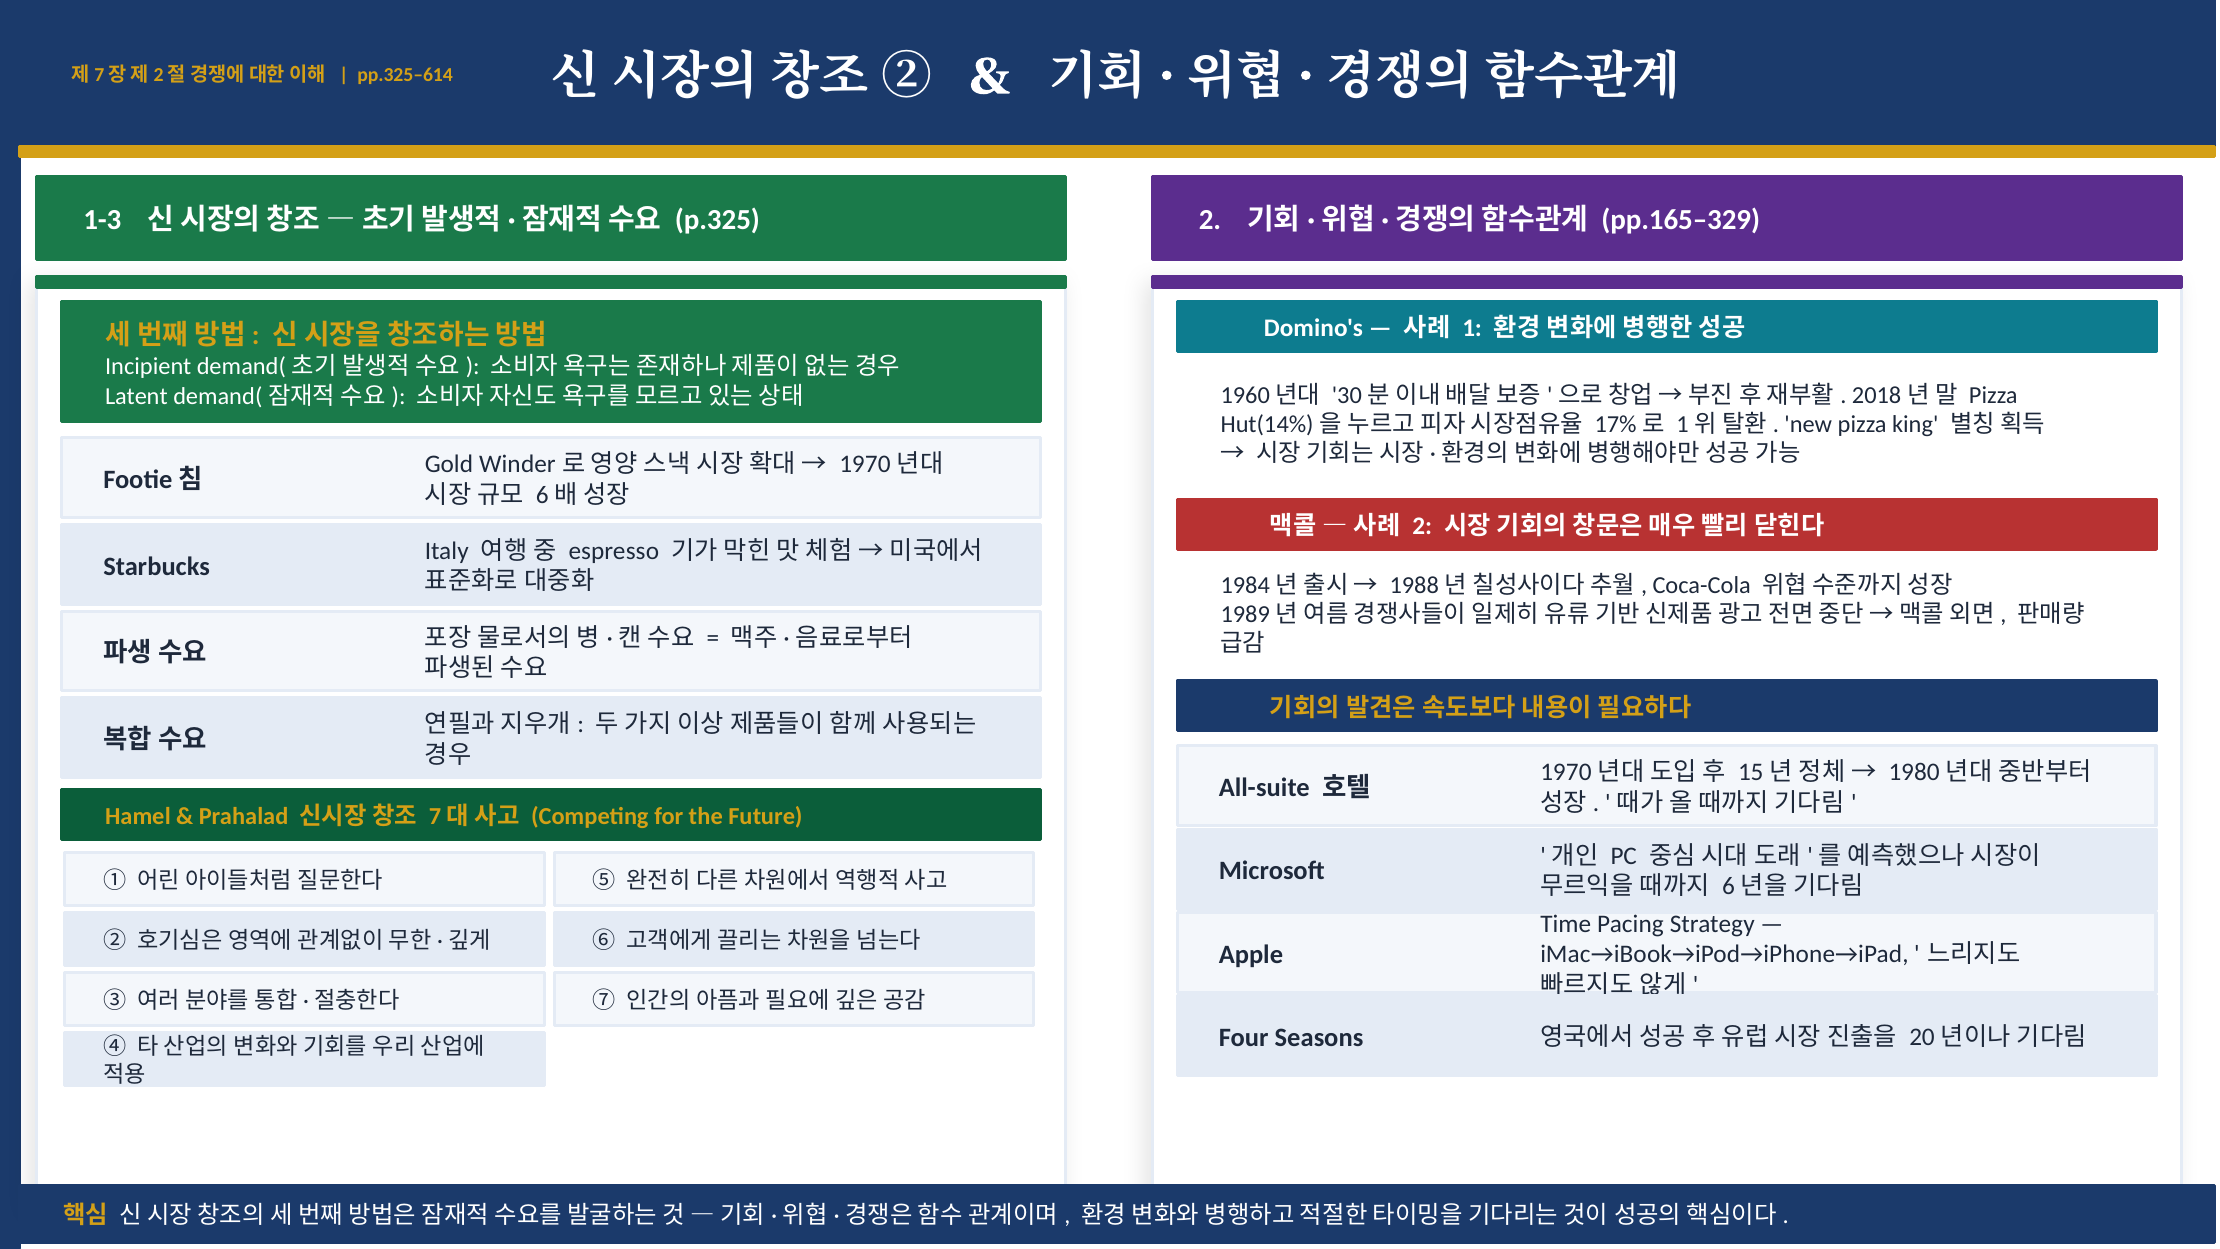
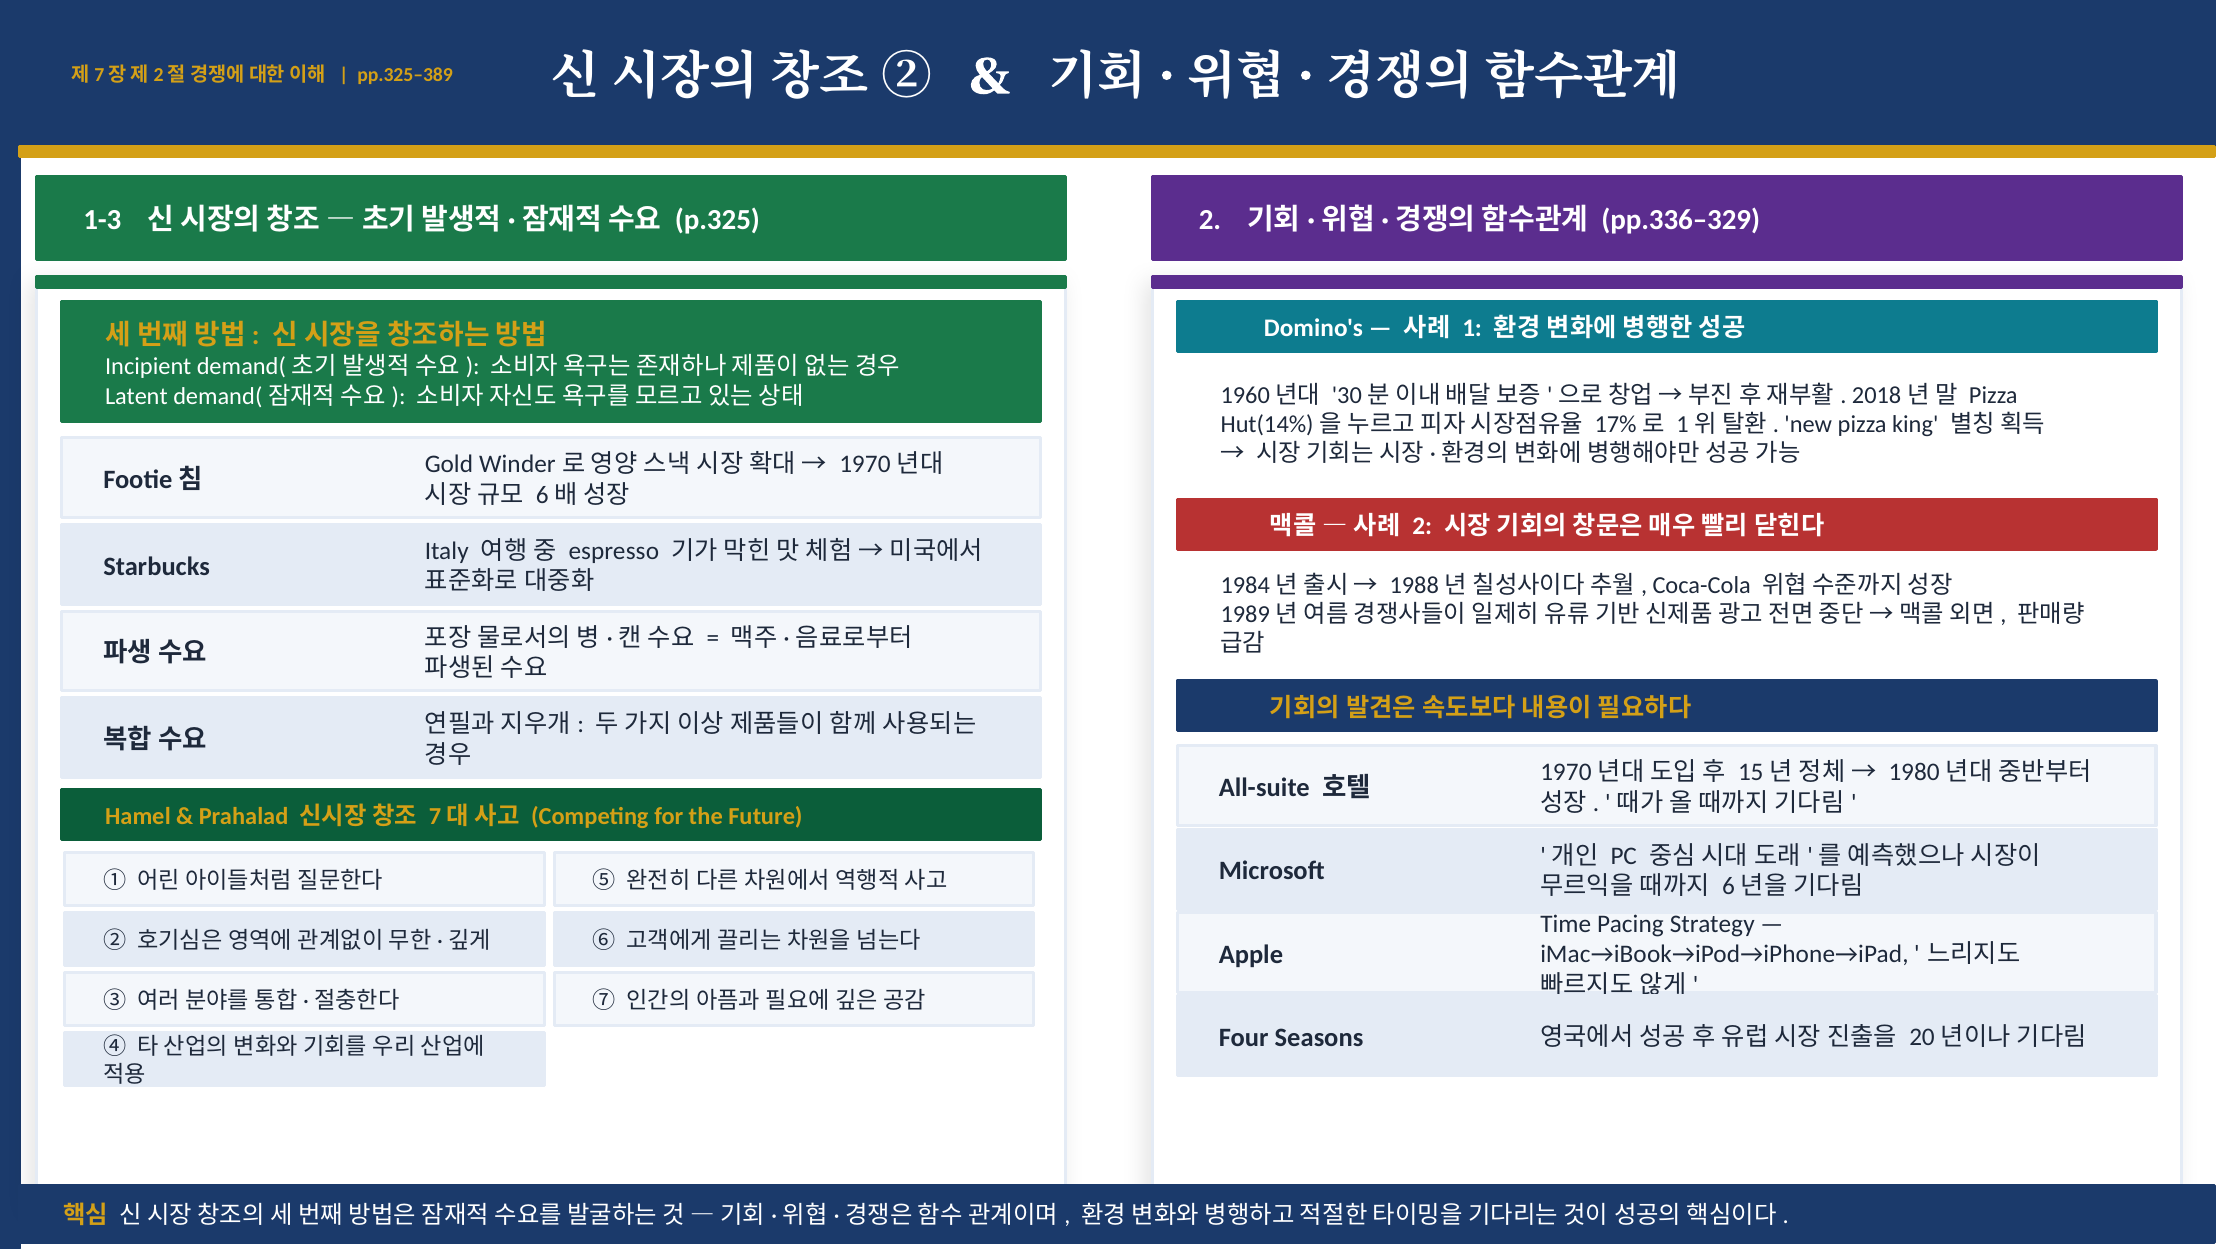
pp.325–614: pp.325–614 -> pp.325–389
pp.165–329: pp.165–329 -> pp.336–329
